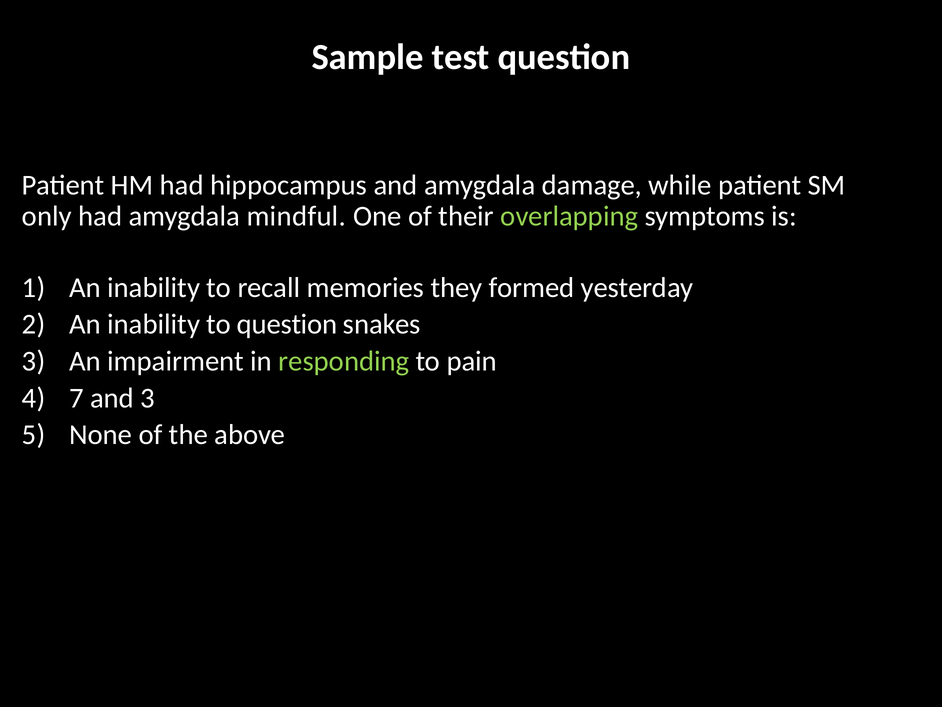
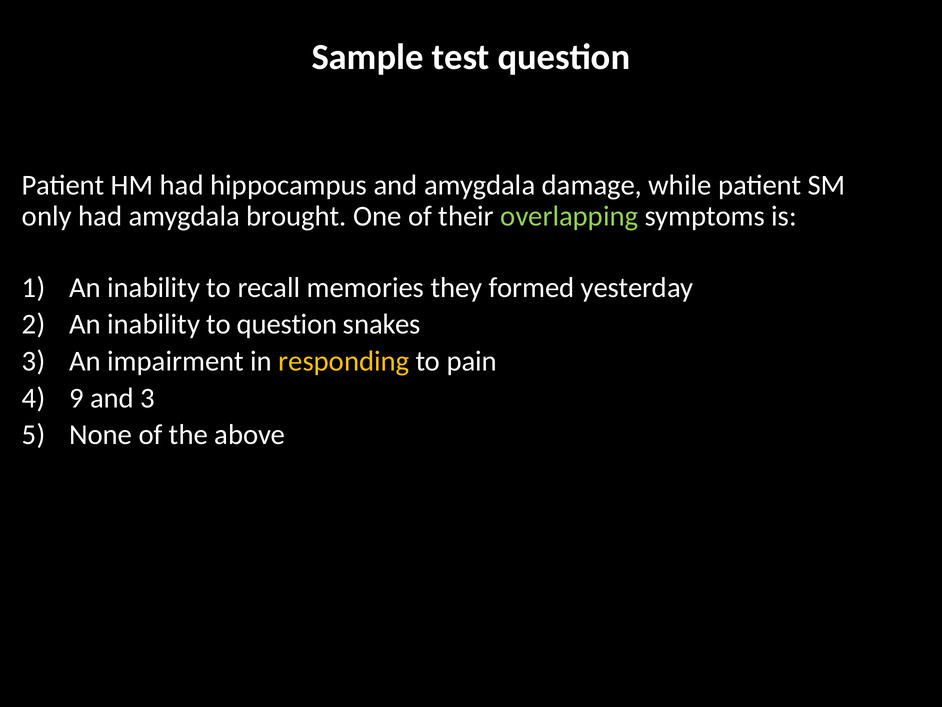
mindful: mindful -> brought
responding colour: light green -> yellow
7: 7 -> 9
